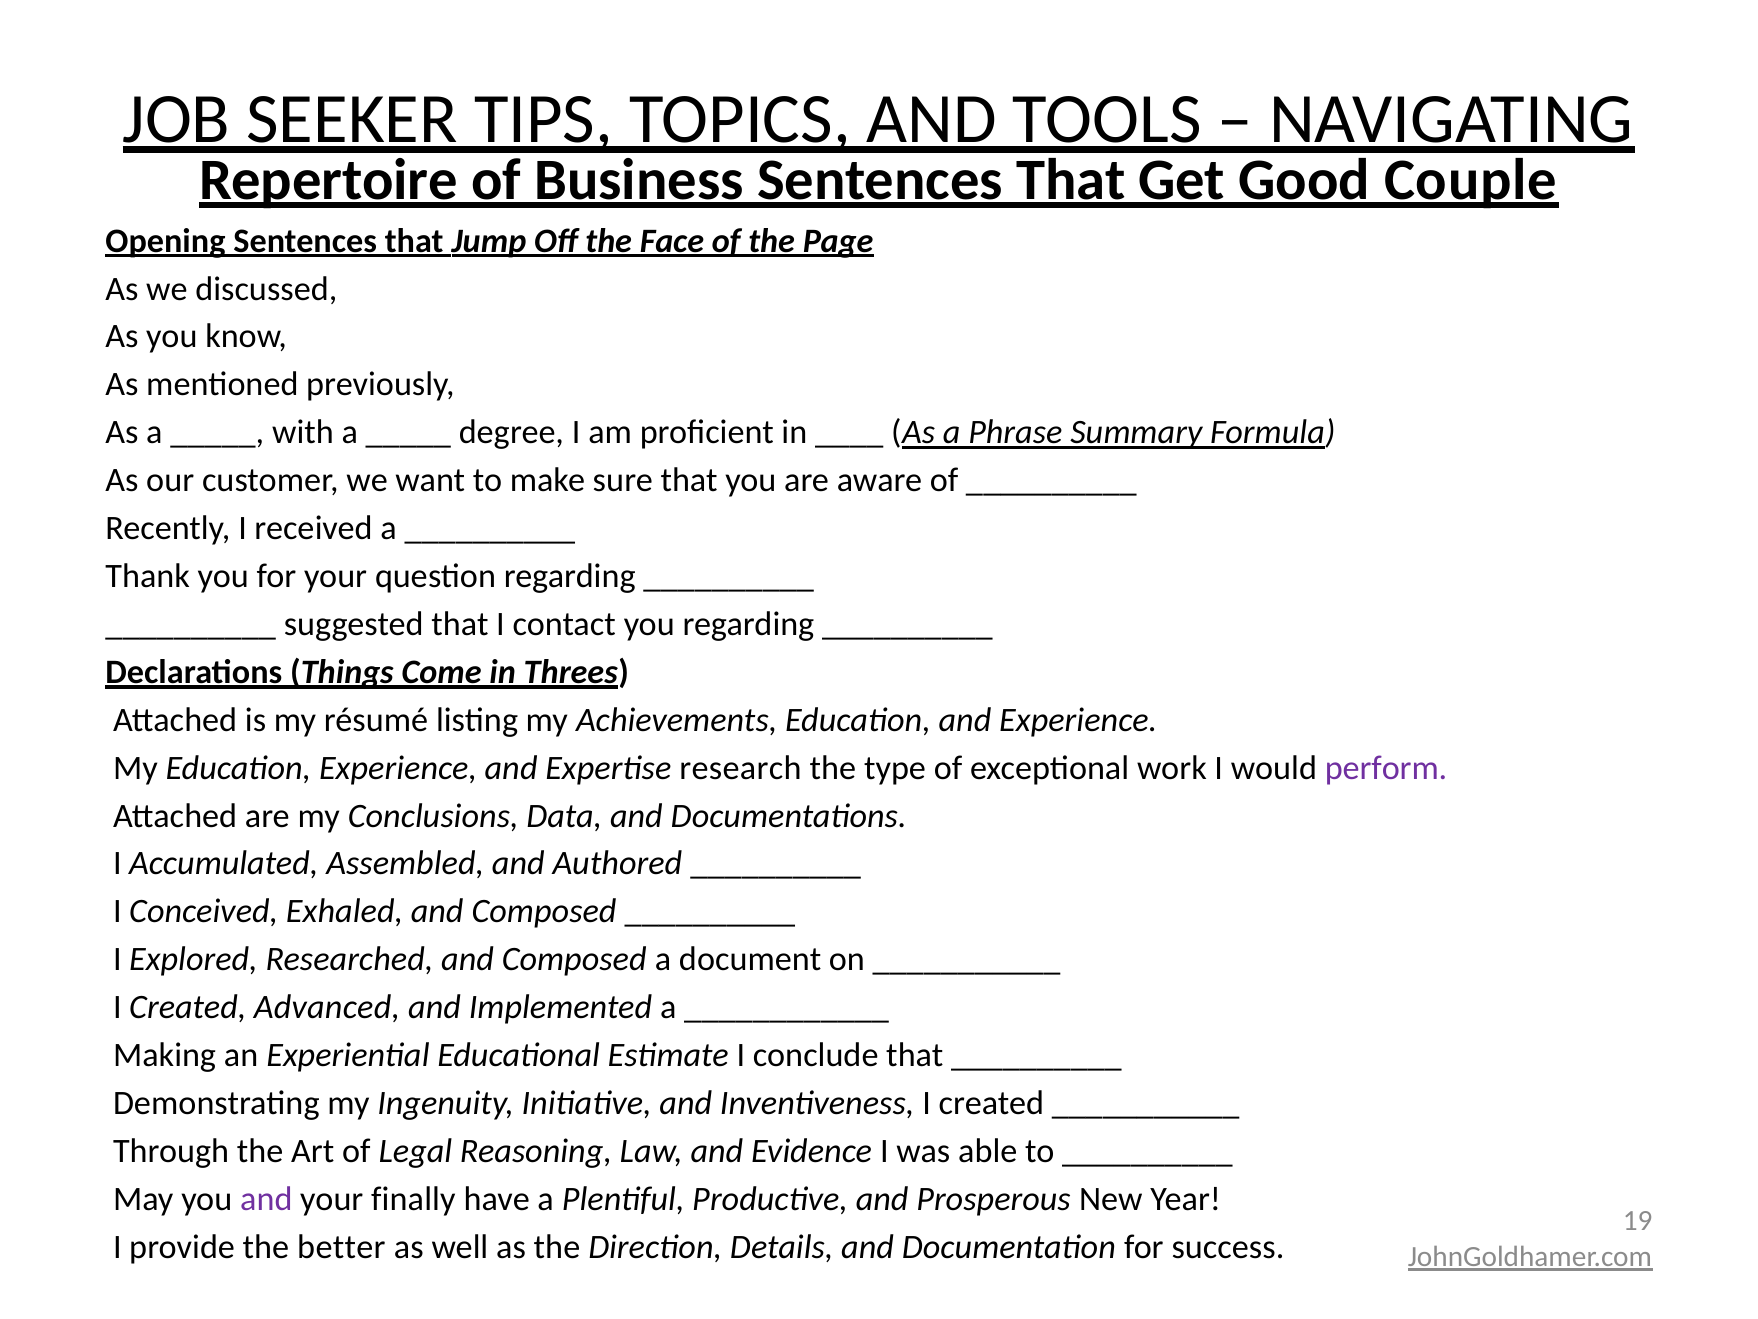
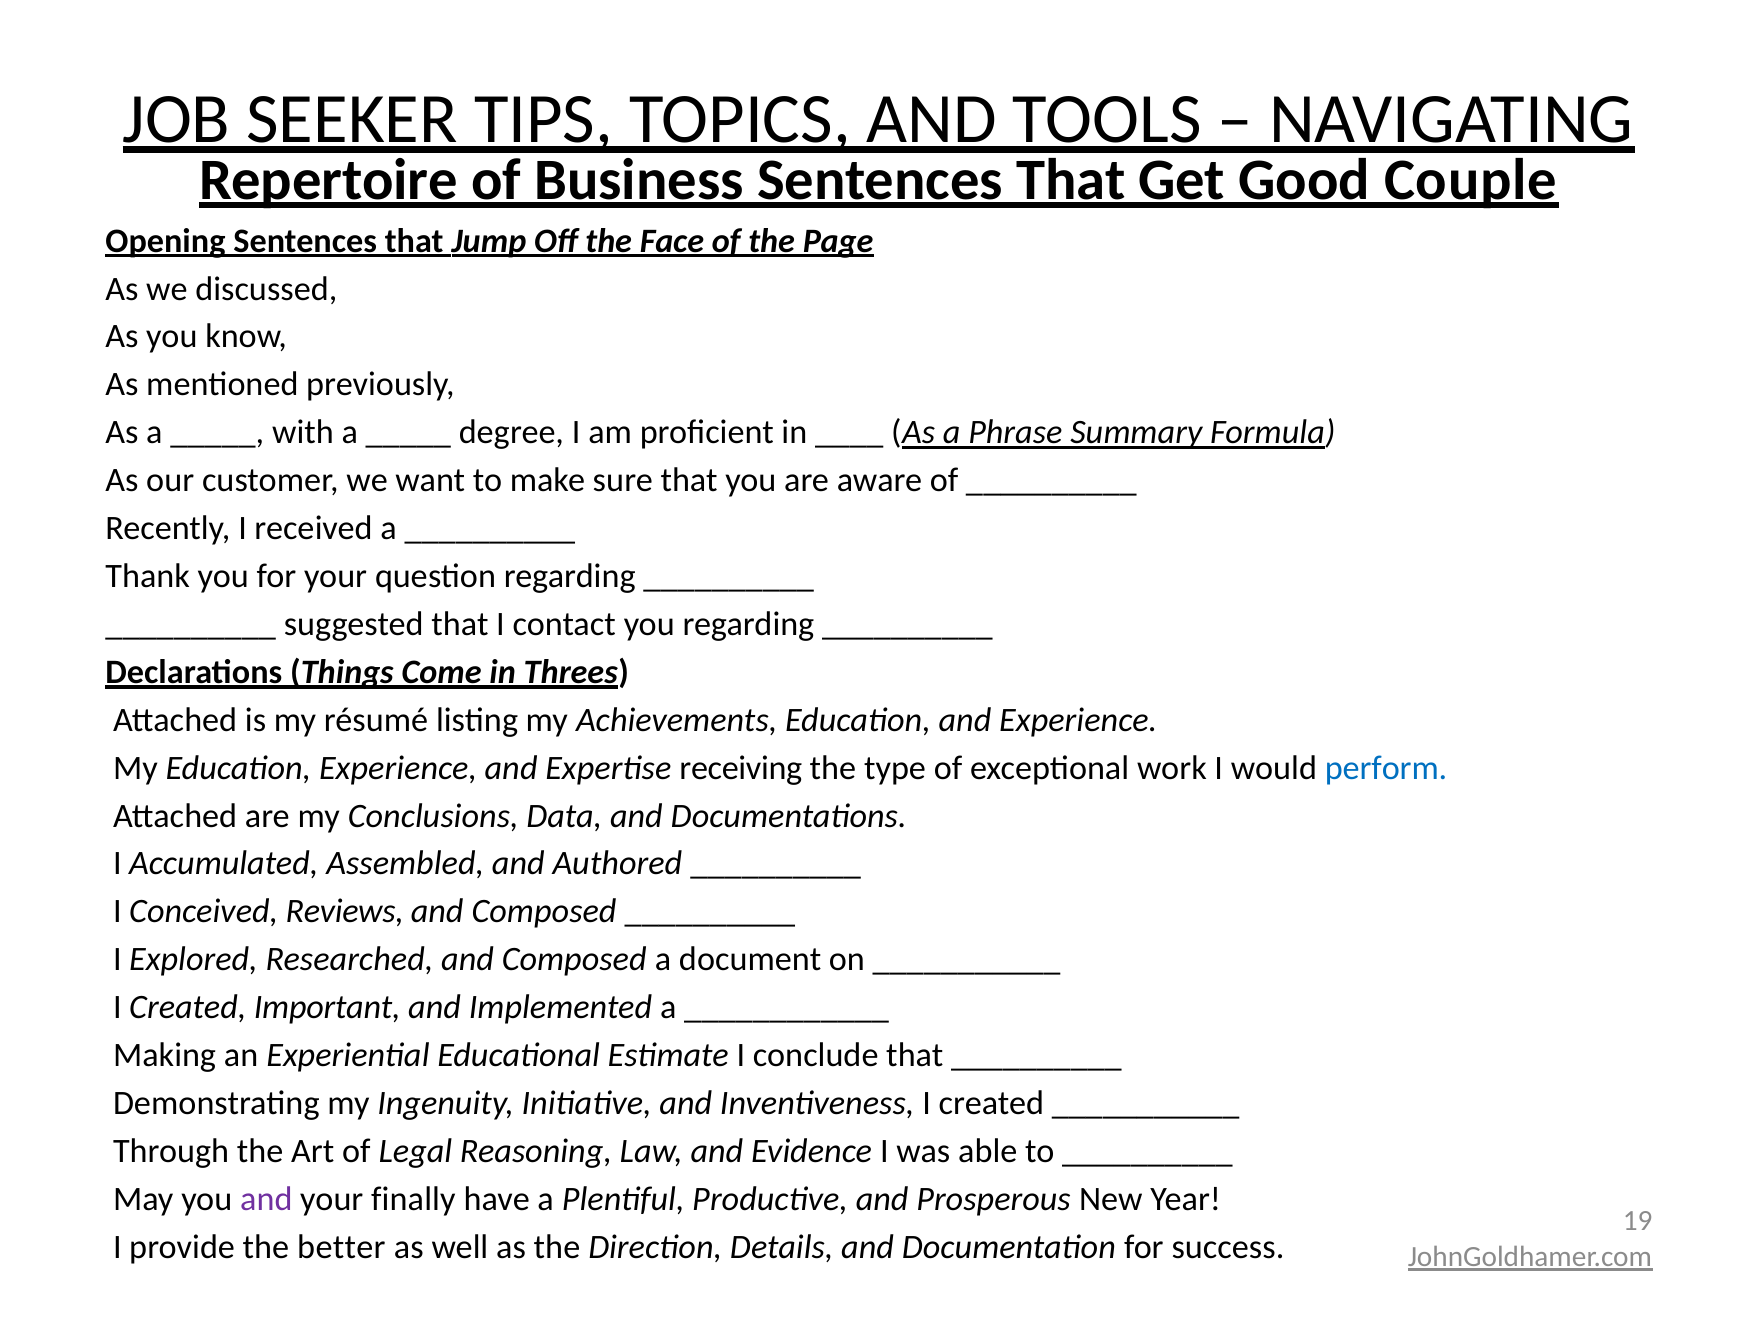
research: research -> receiving
perform colour: purple -> blue
Exhaled: Exhaled -> Reviews
Advanced: Advanced -> Important
